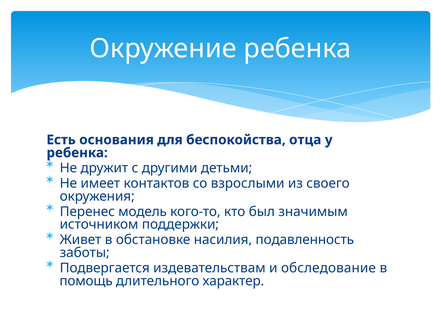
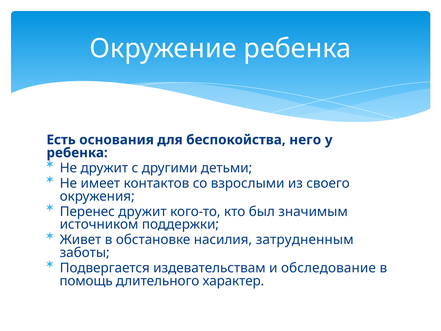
отца: отца -> него
Перенес модель: модель -> дружит
подавленность: подавленность -> затрудненным
